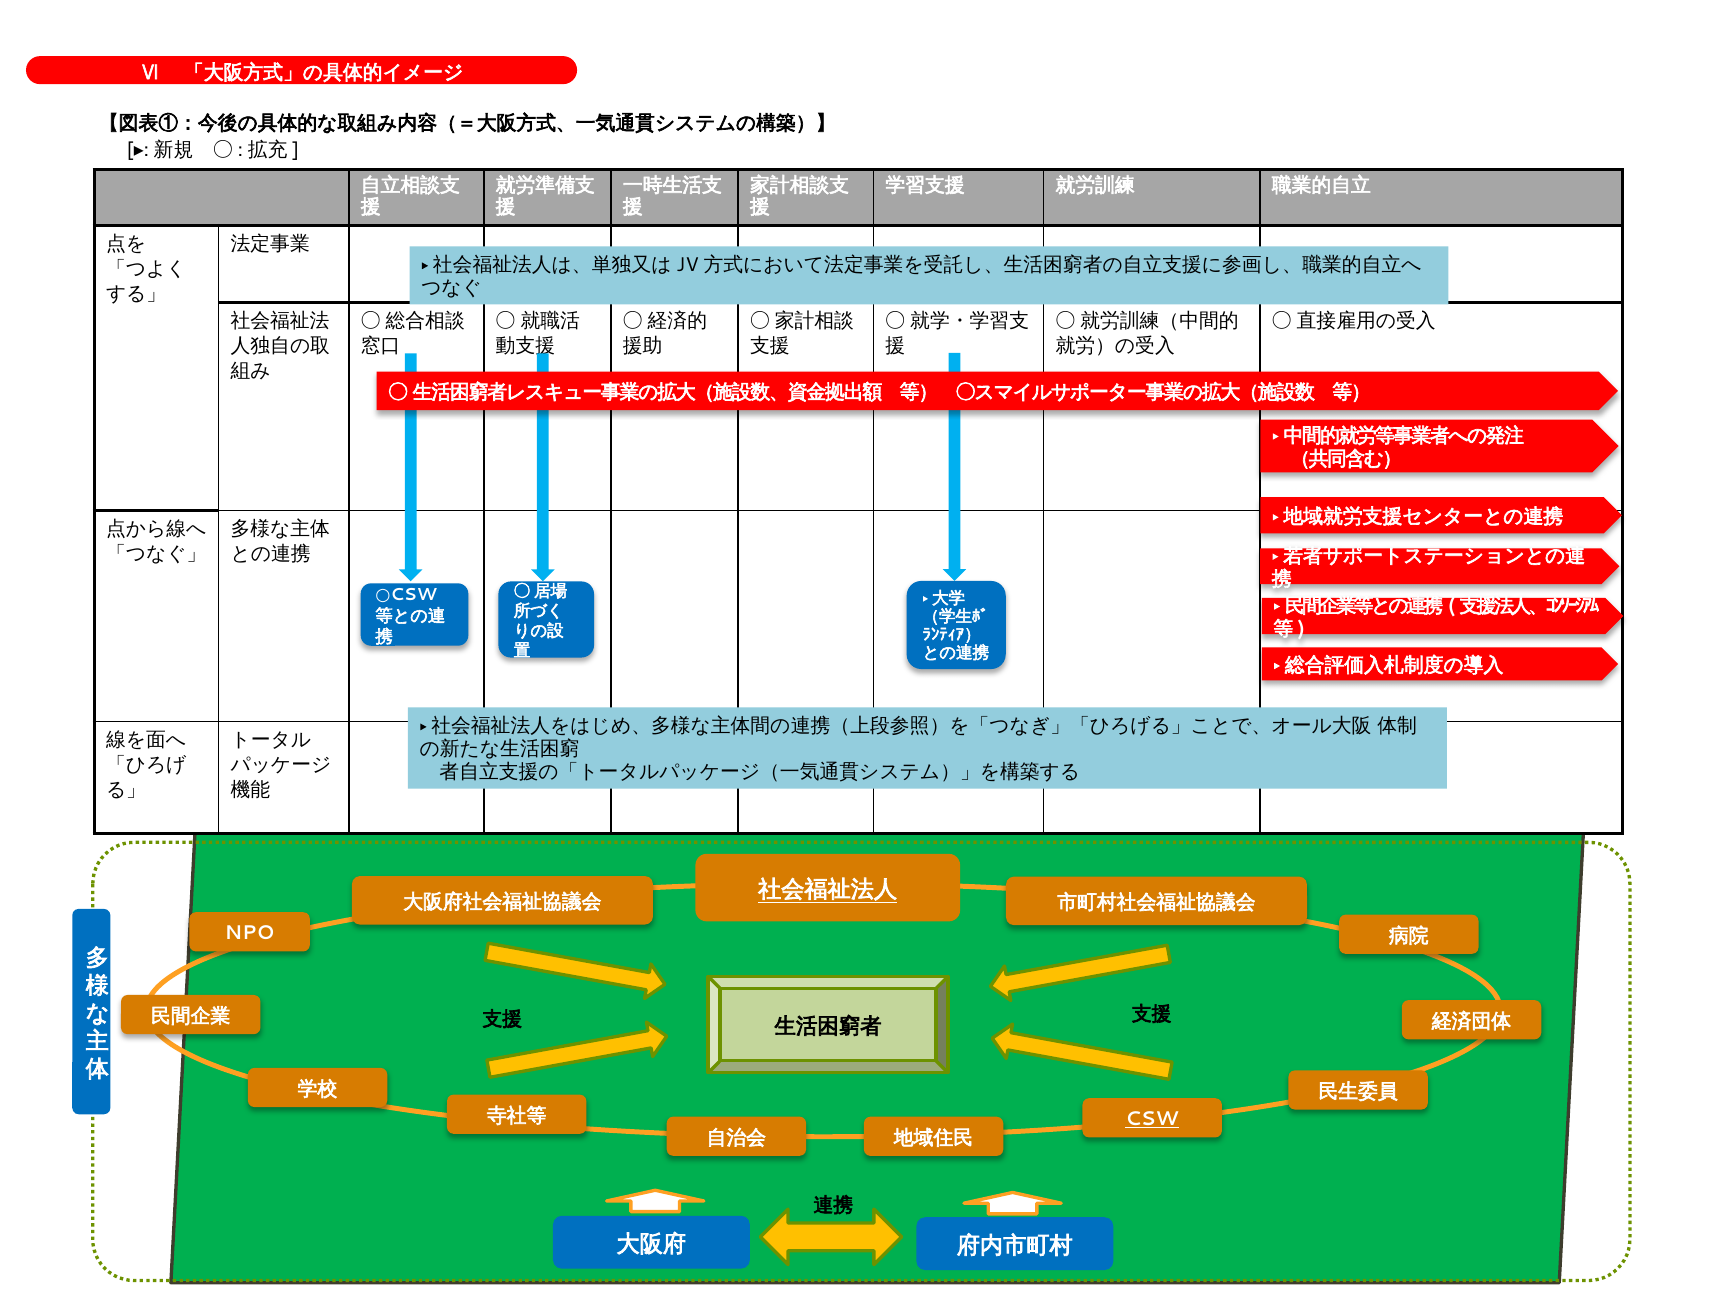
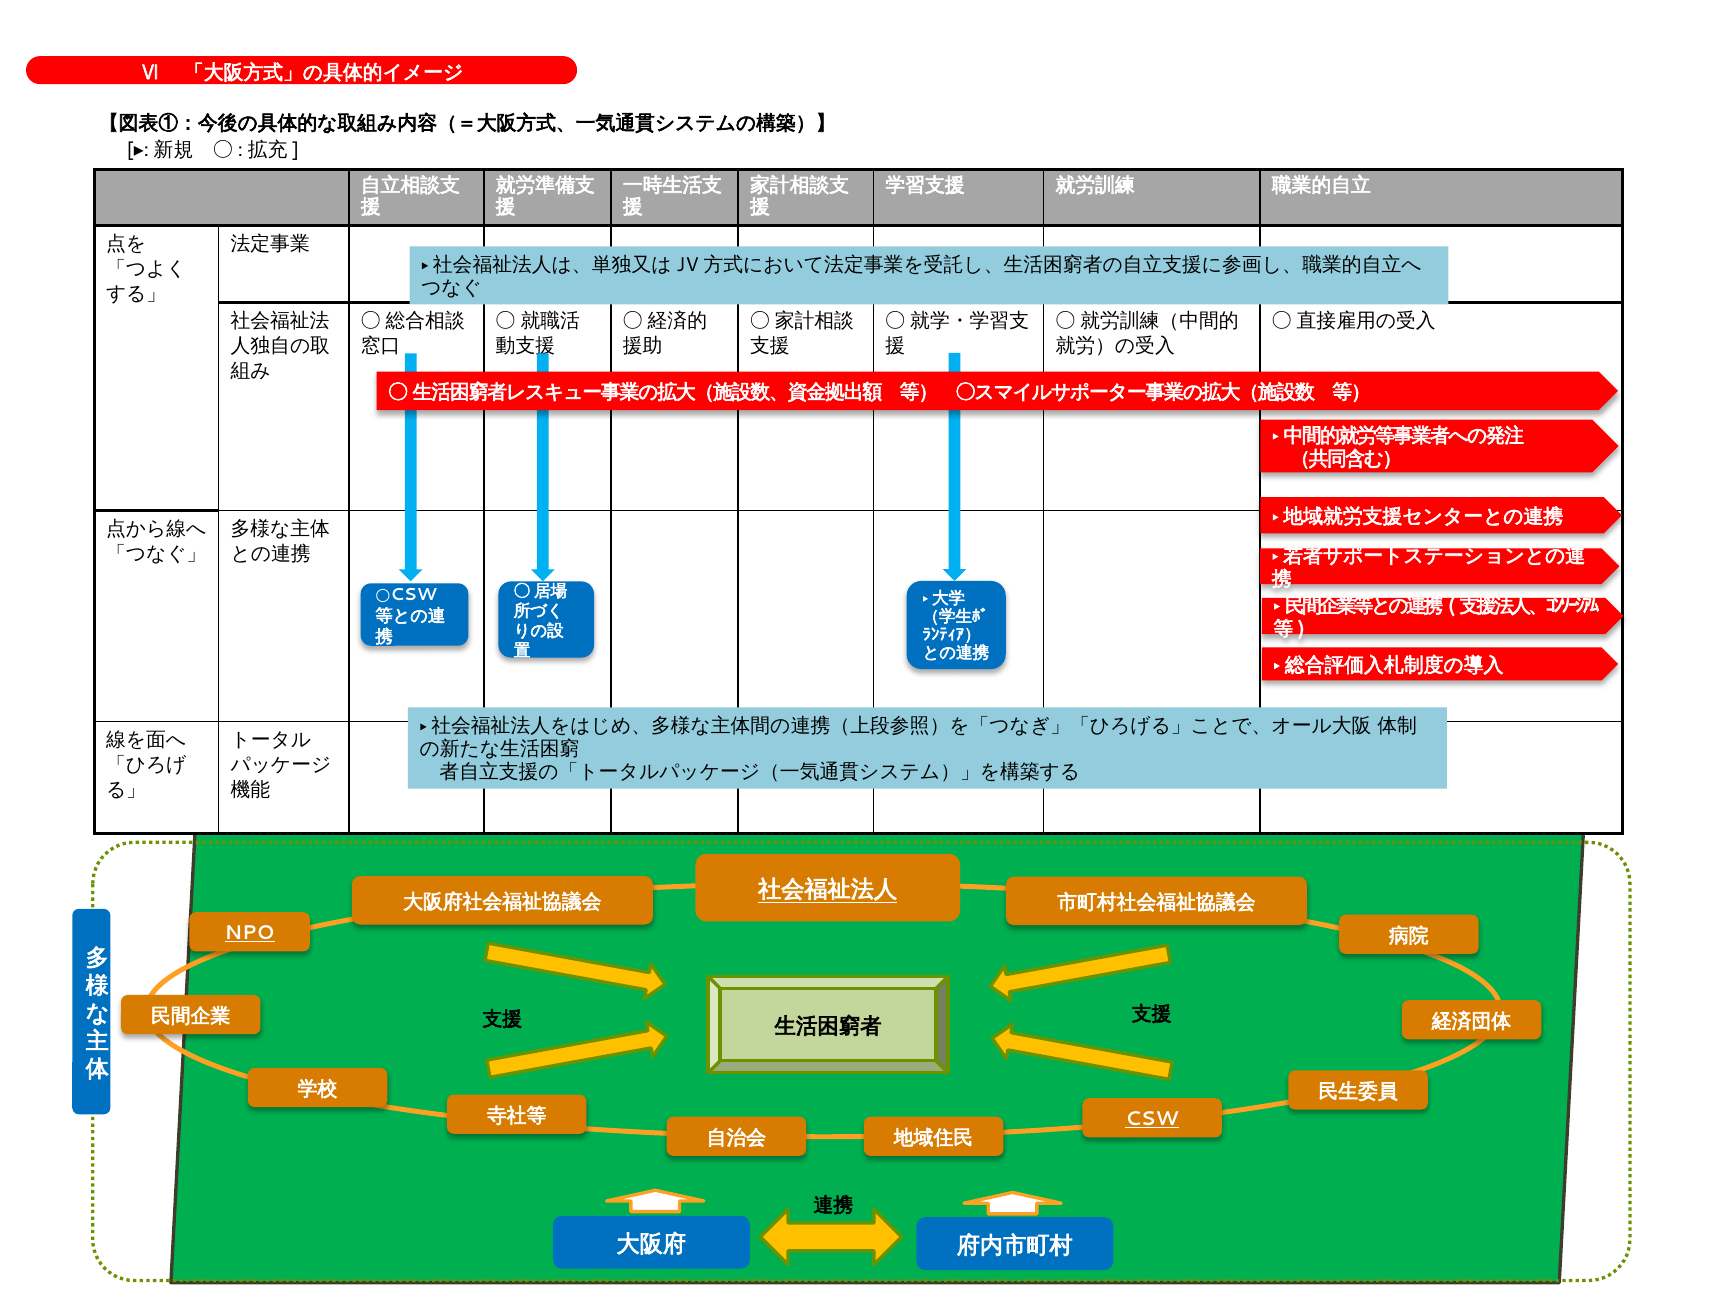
NPO underline: none -> present
